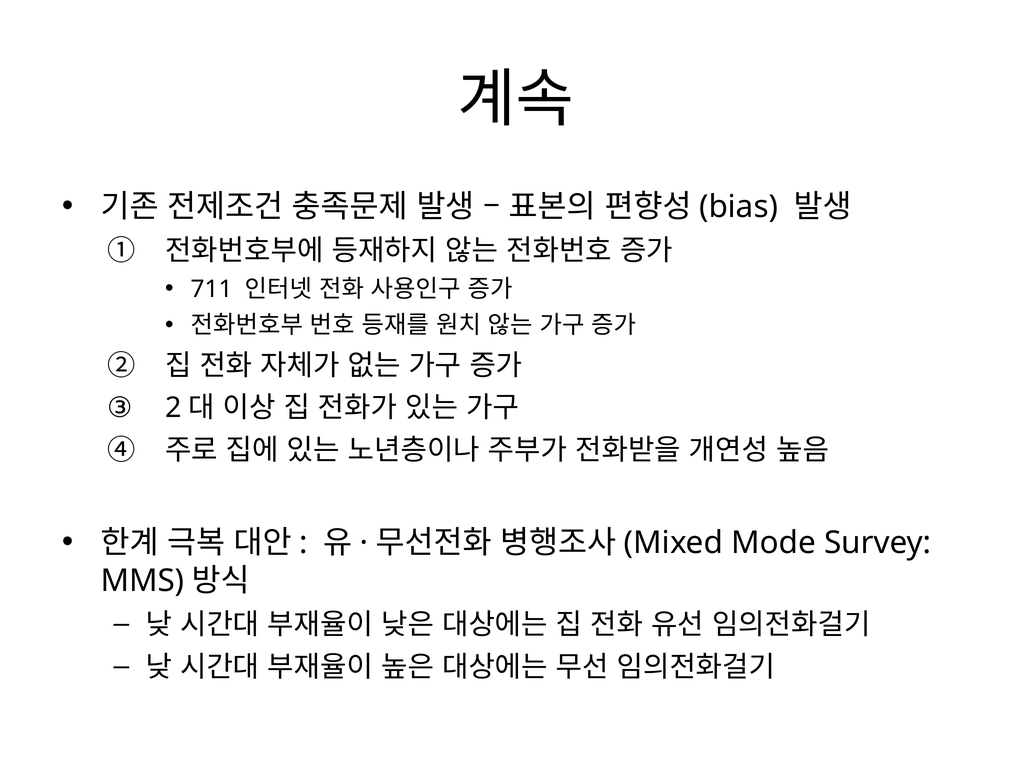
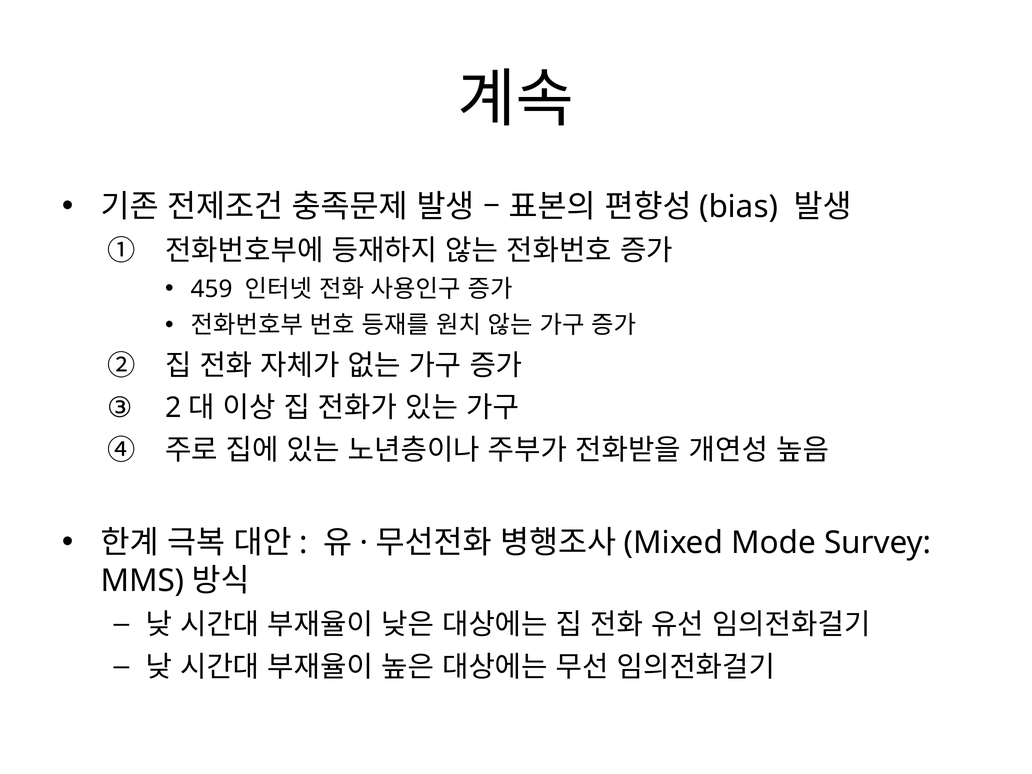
711: 711 -> 459
